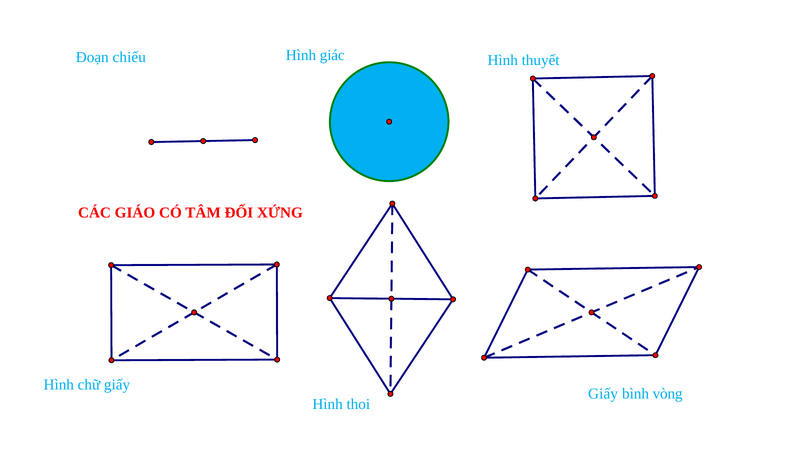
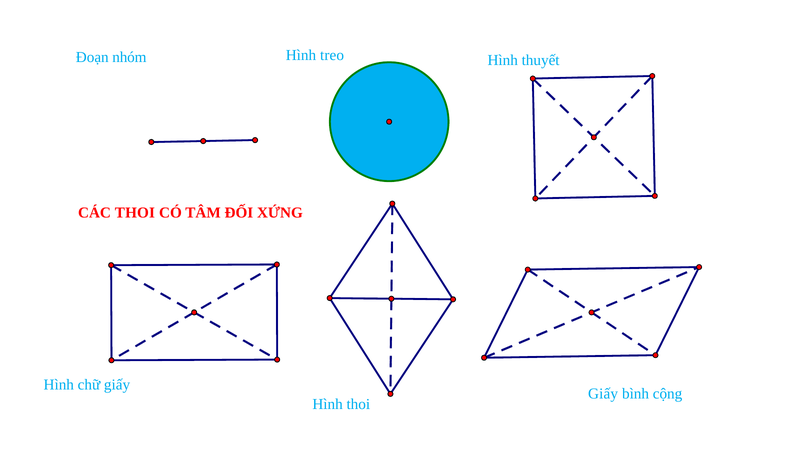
chiếu: chiếu -> nhóm
giác: giác -> treo
CÁC GIÁO: GIÁO -> THOI
vòng: vòng -> cộng
